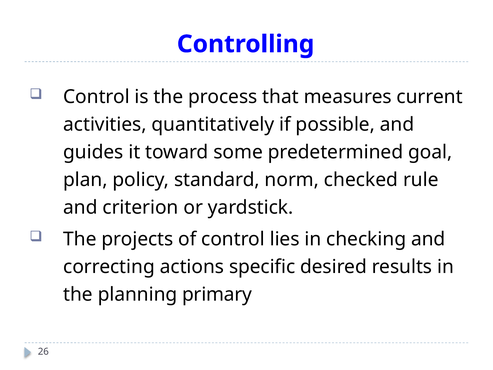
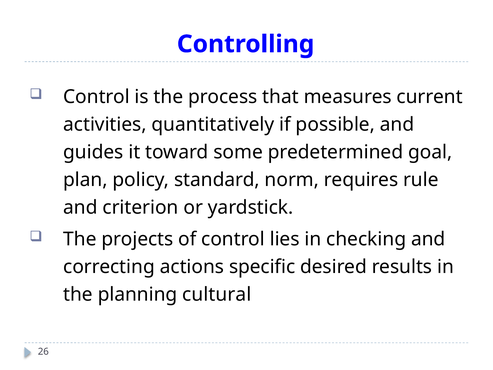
checked: checked -> requires
primary: primary -> cultural
